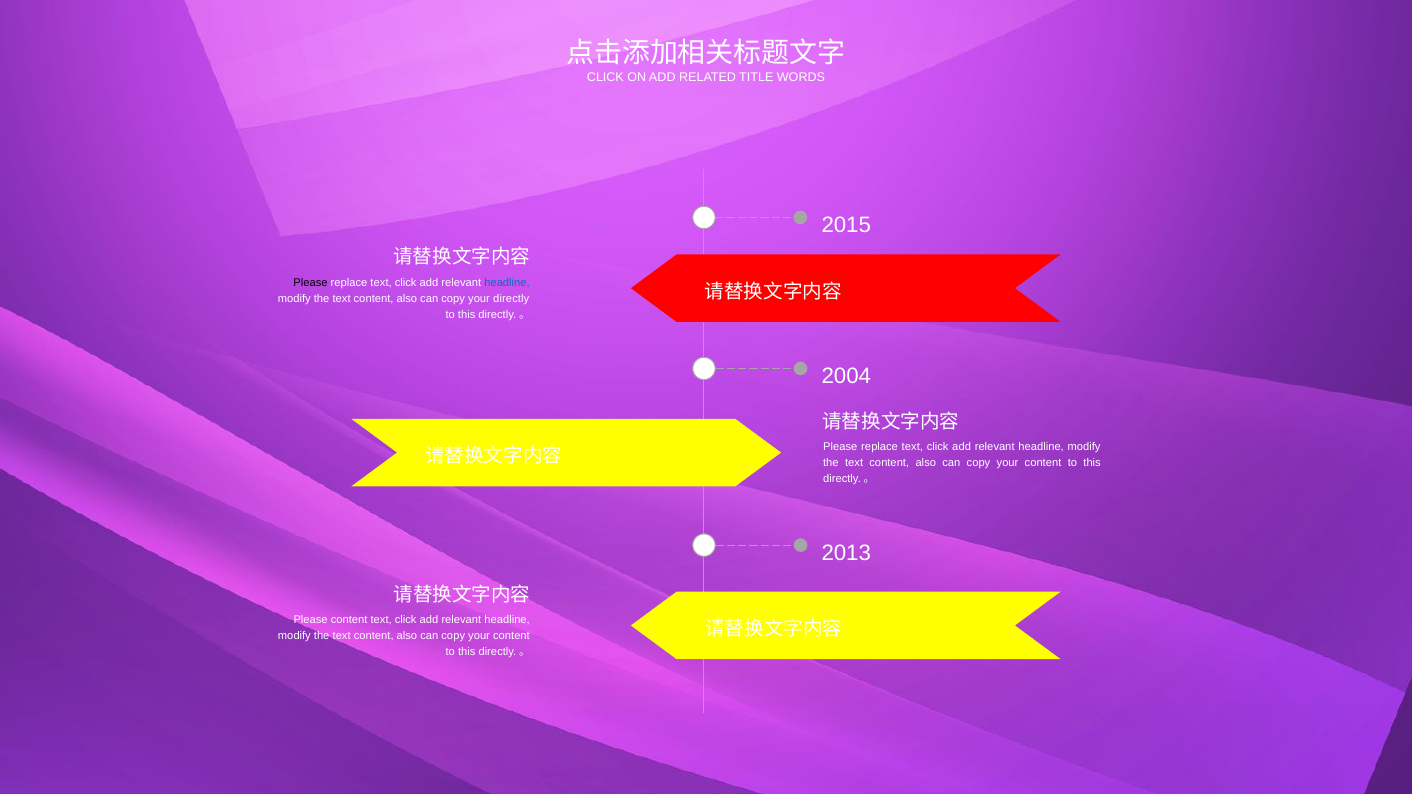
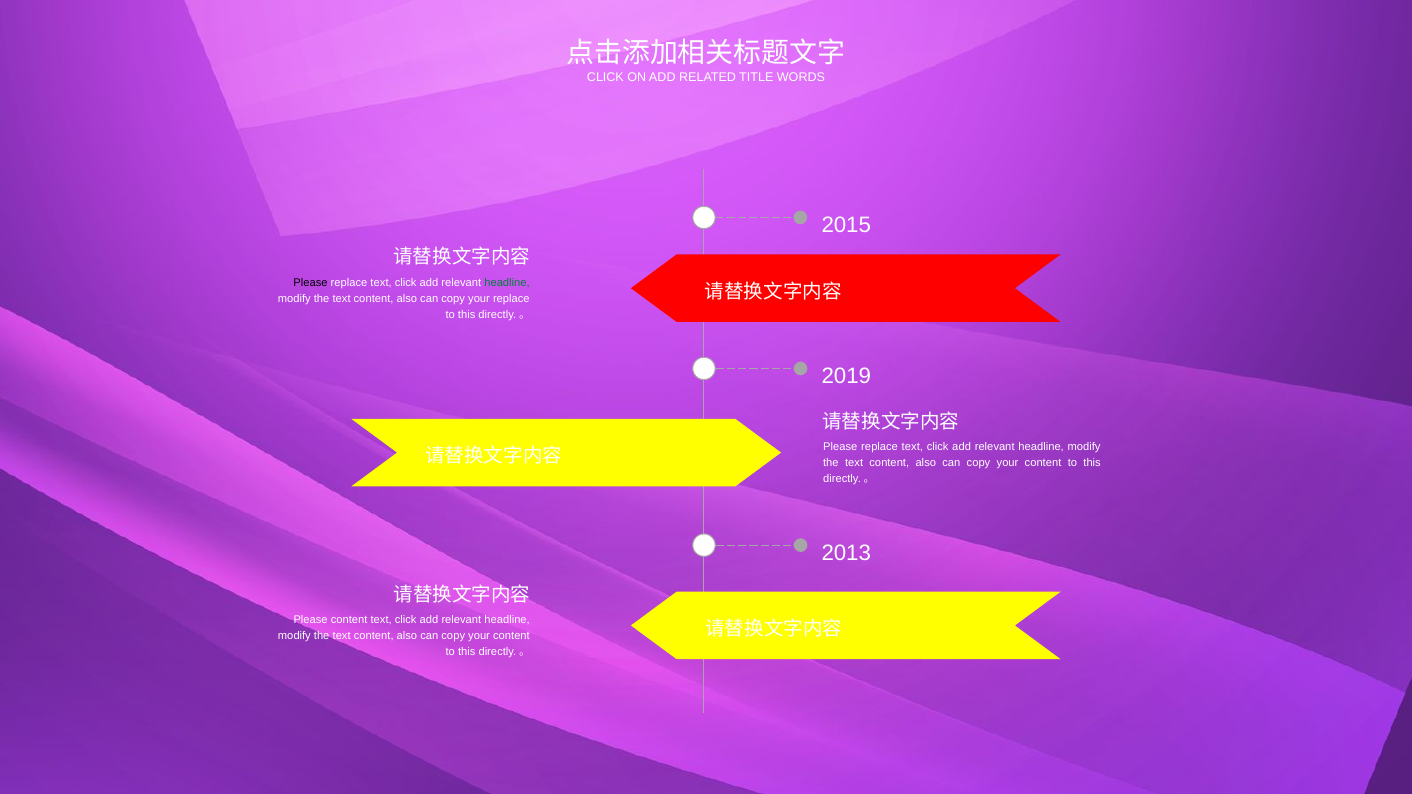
headline at (507, 282) colour: blue -> green
your directly: directly -> replace
2004: 2004 -> 2019
